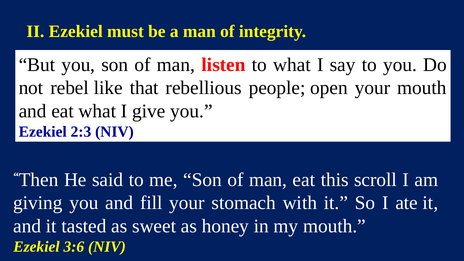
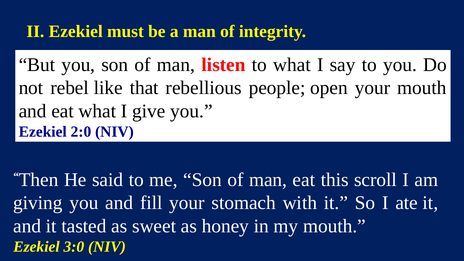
2:3: 2:3 -> 2:0
3:6: 3:6 -> 3:0
